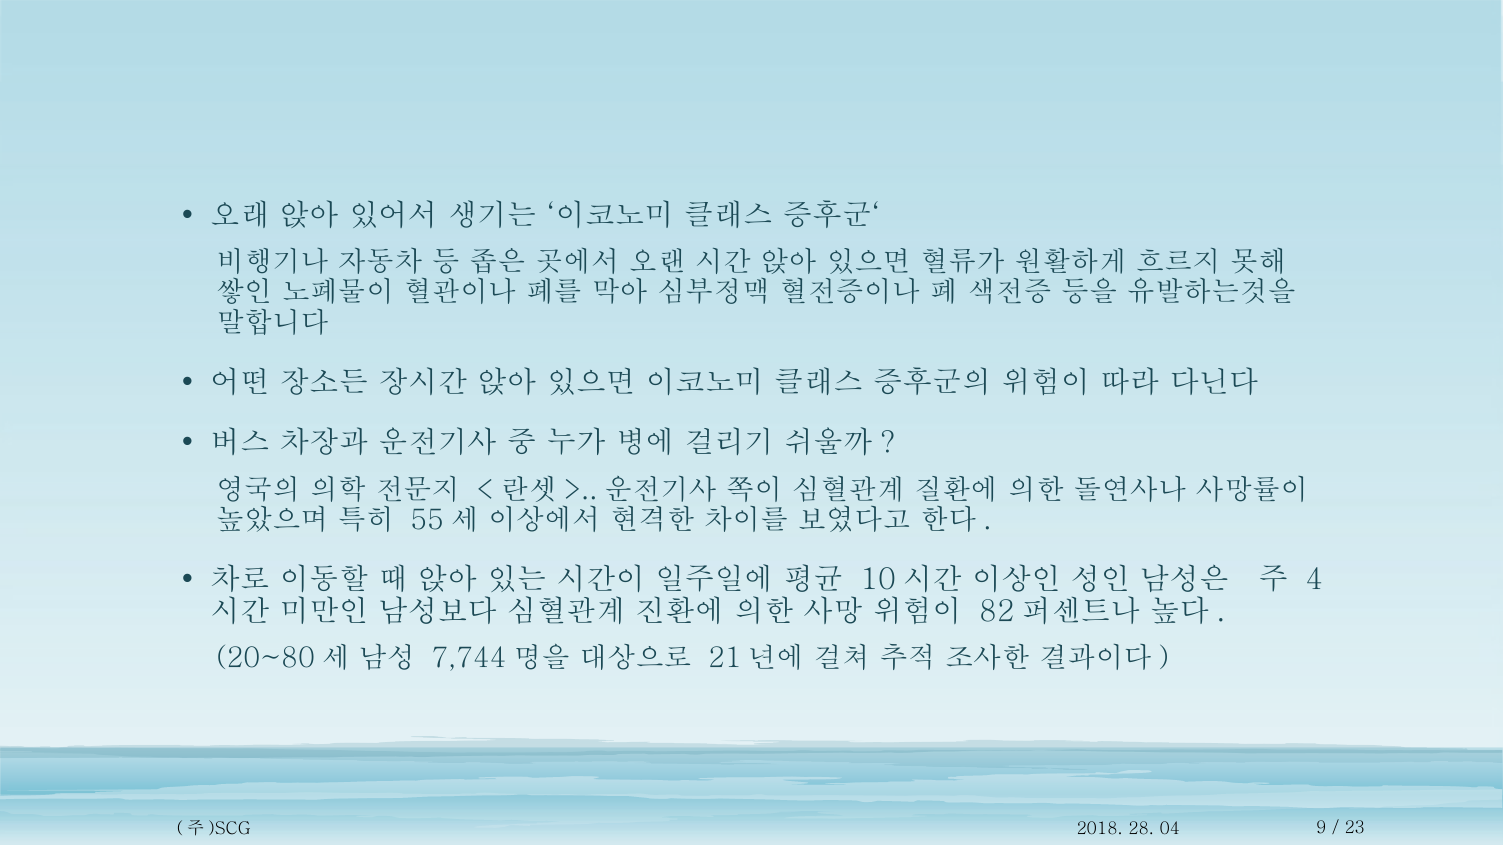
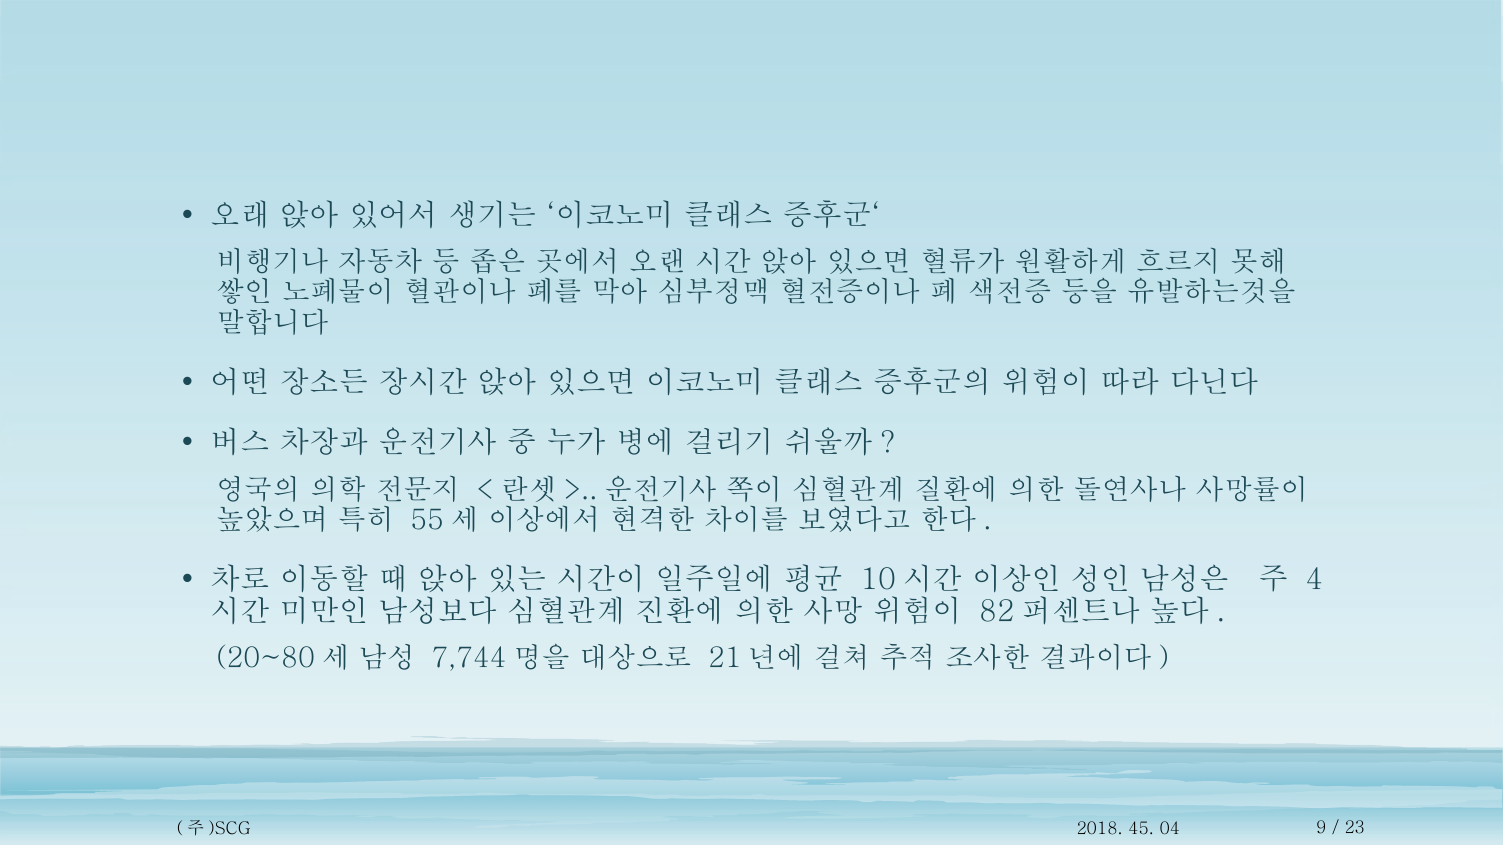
28: 28 -> 45
